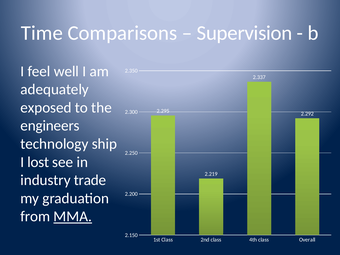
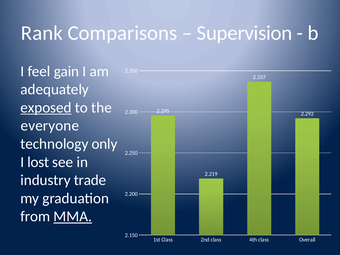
Time: Time -> Rank
well: well -> gain
exposed underline: none -> present
engineers: engineers -> everyone
ship: ship -> only
